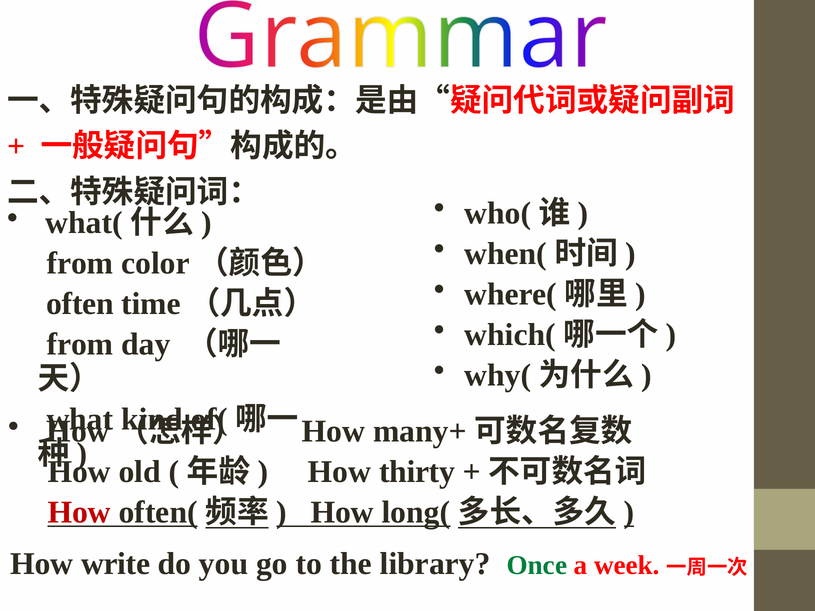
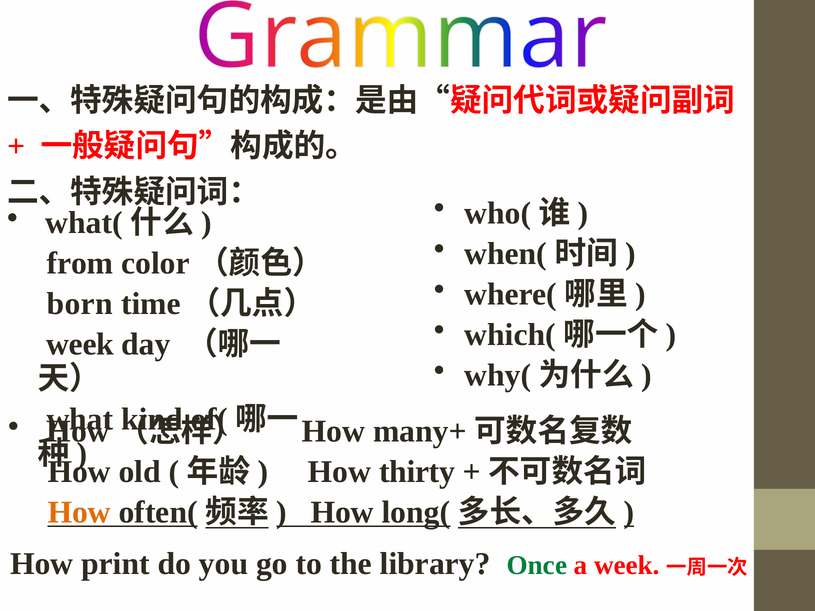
often: often -> born
from at (80, 345): from -> week
How at (79, 513) colour: red -> orange
write: write -> print
